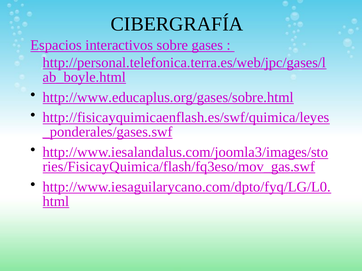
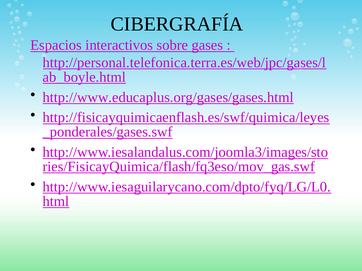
http://www.educaplus.org/gases/sobre.html: http://www.educaplus.org/gases/sobre.html -> http://www.educaplus.org/gases/gases.html
